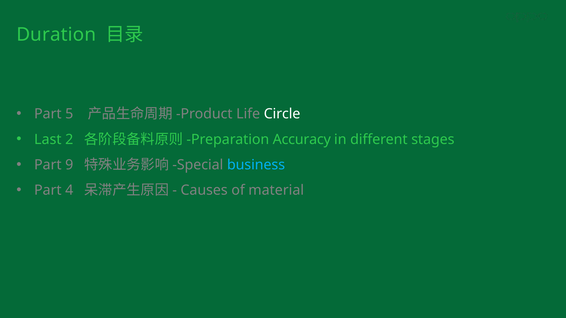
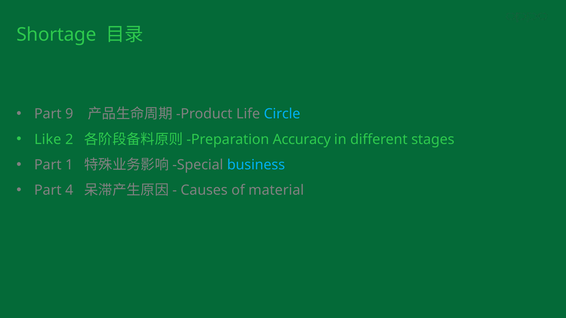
Duration: Duration -> Shortage
5: 5 -> 9
Circle colour: white -> light blue
Last: Last -> Like
9: 9 -> 1
